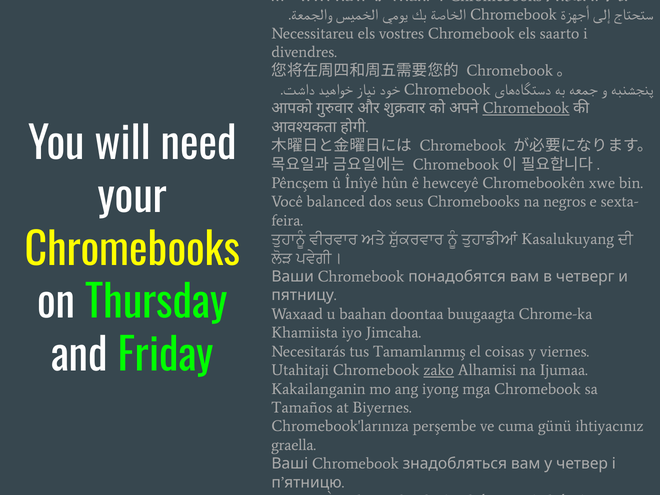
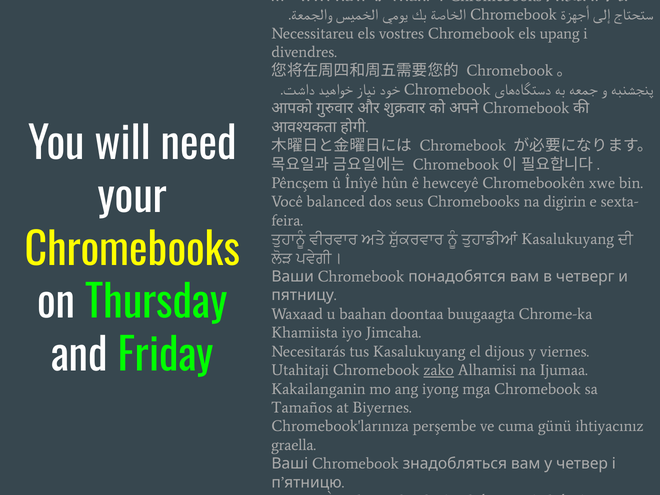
saarto: saarto -> upang
Chromebook at (526, 108) underline: present -> none
negros: negros -> digirin
tus Tamamlanmış: Tamamlanmış -> Kasalukuyang
coisas: coisas -> dijous
